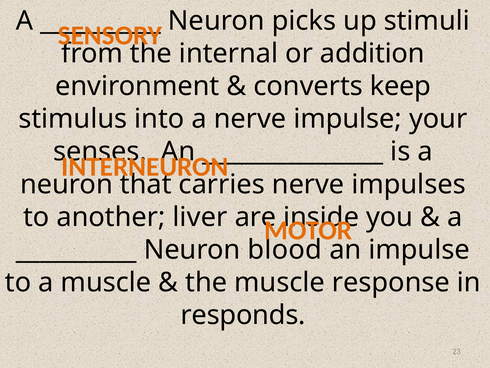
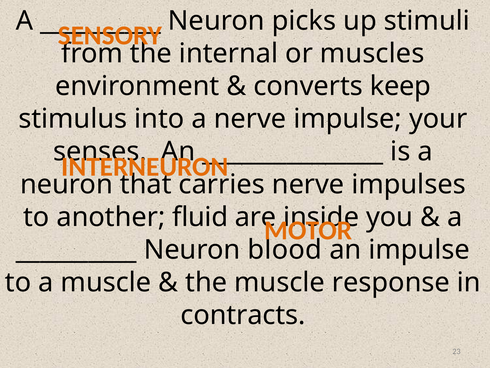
addition: addition -> muscles
liver: liver -> fluid
responds: responds -> contracts
